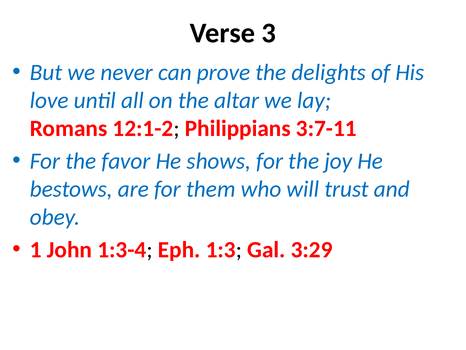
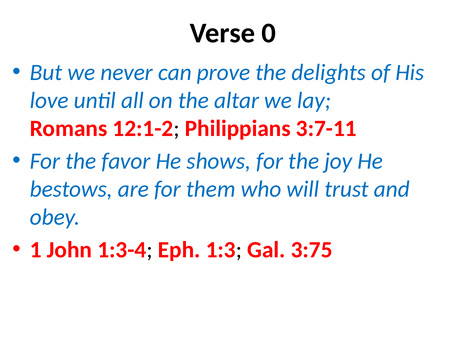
3: 3 -> 0
3:29: 3:29 -> 3:75
